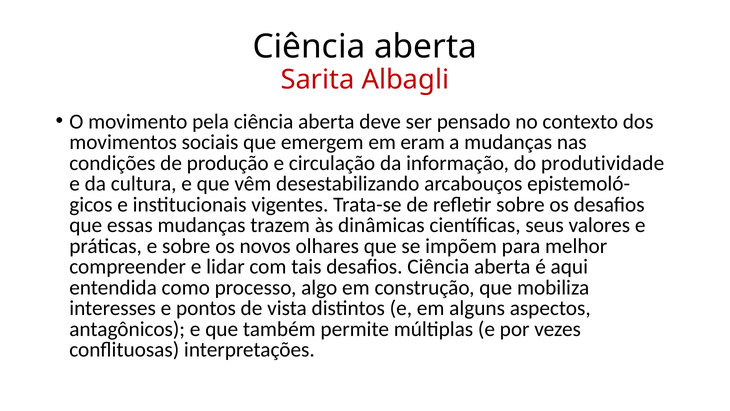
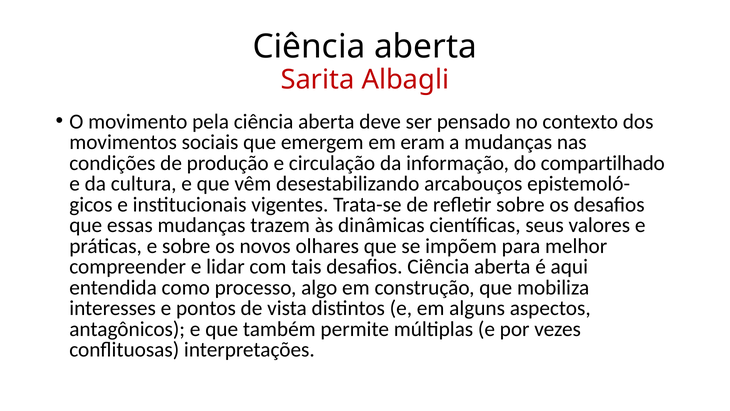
produtividade: produtividade -> compartilhado
